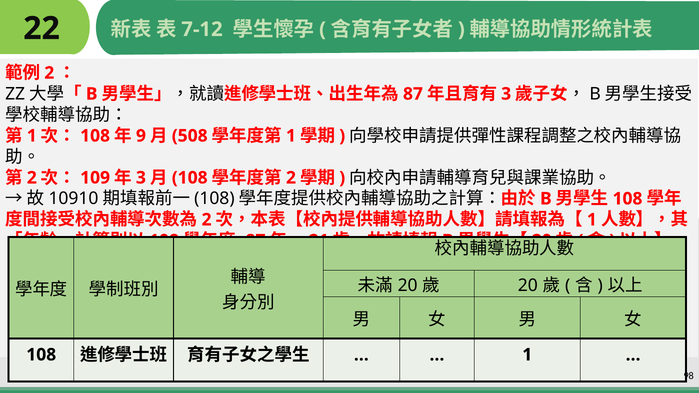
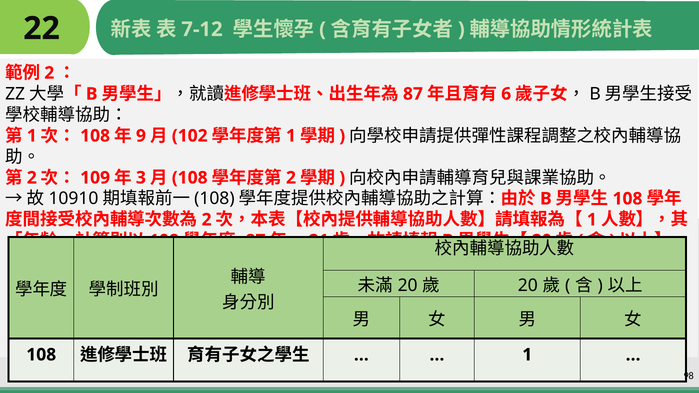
3 at (506, 94): 3 -> 6
508: 508 -> 102
